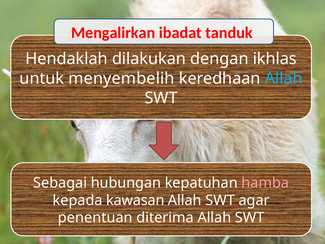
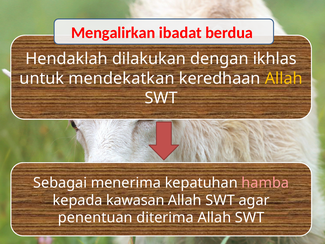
tanduk: tanduk -> berdua
menyembelih: menyembelih -> mendekatkan
Allah at (284, 78) colour: light blue -> yellow
hubungan: hubungan -> menerima
